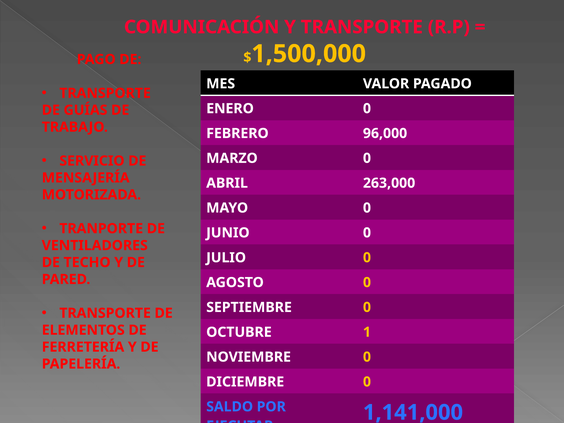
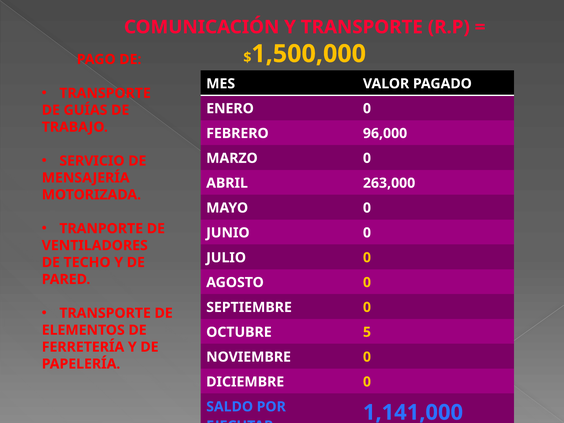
1: 1 -> 5
